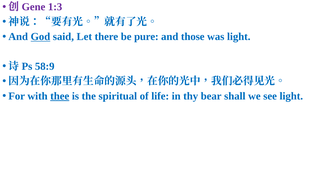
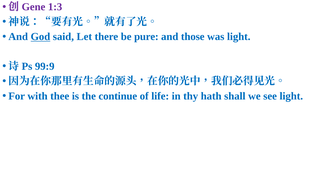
58:9: 58:9 -> 99:9
thee underline: present -> none
spiritual: spiritual -> continue
bear: bear -> hath
